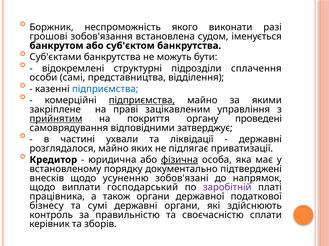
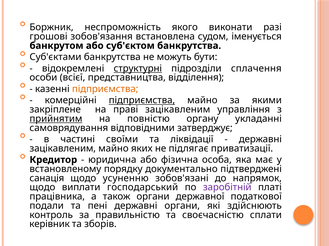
структурні underline: none -> present
самі: самі -> всієї
підприємства at (105, 89) colour: blue -> orange
покриття: покриття -> повністю
проведені: проведені -> укладанні
ухвали: ухвали -> своїми
розглядалося at (63, 149): розглядалося -> зацікавленим
фізична underline: present -> none
внесків: внесків -> санація
бізнесу: бізнесу -> подали
сумі: сумі -> пені
